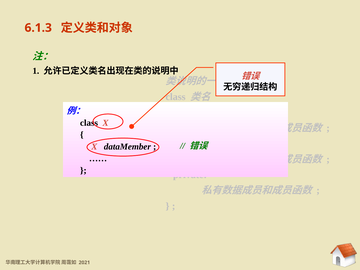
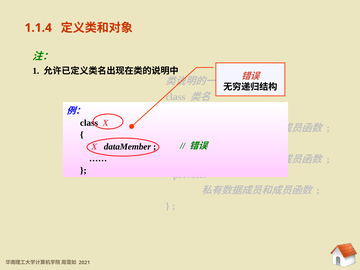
6.1.3: 6.1.3 -> 1.1.4
